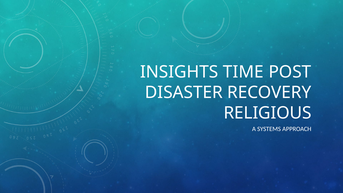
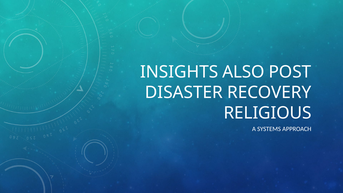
TIME: TIME -> ALSO
